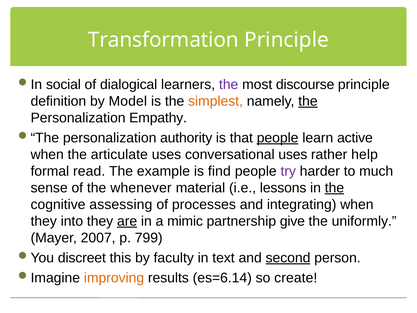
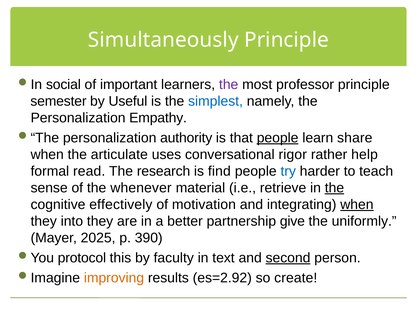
Transformation: Transformation -> Simultaneously
dialogical: dialogical -> important
discourse: discourse -> professor
definition: definition -> semester
Model: Model -> Useful
simplest colour: orange -> blue
the at (308, 101) underline: present -> none
active: active -> share
conversational uses: uses -> rigor
example: example -> research
try colour: purple -> blue
much: much -> teach
lessons: lessons -> retrieve
assessing: assessing -> effectively
processes: processes -> motivation
when at (357, 204) underline: none -> present
are underline: present -> none
mimic: mimic -> better
2007: 2007 -> 2025
799: 799 -> 390
discreet: discreet -> protocol
es=6.14: es=6.14 -> es=2.92
